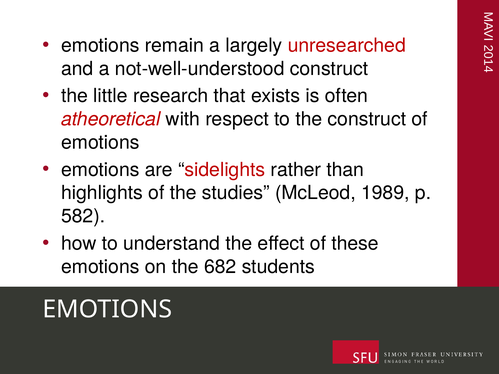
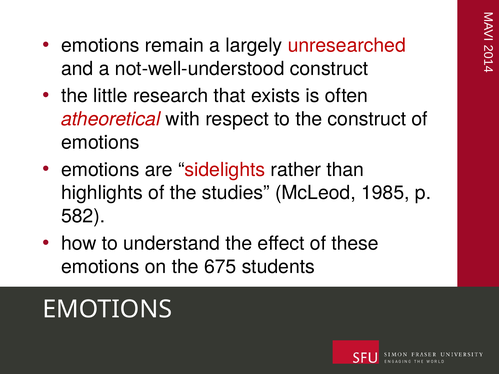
1989: 1989 -> 1985
682: 682 -> 675
